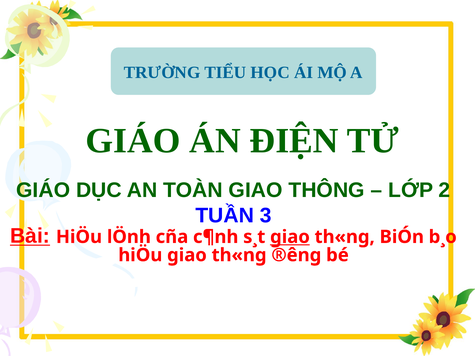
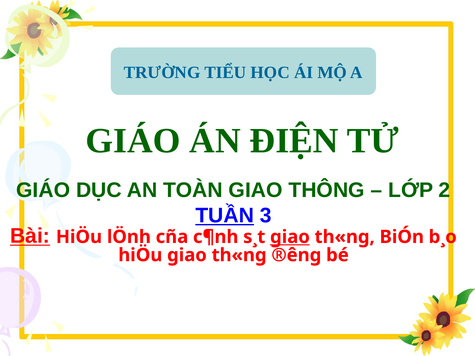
TUẦN underline: none -> present
